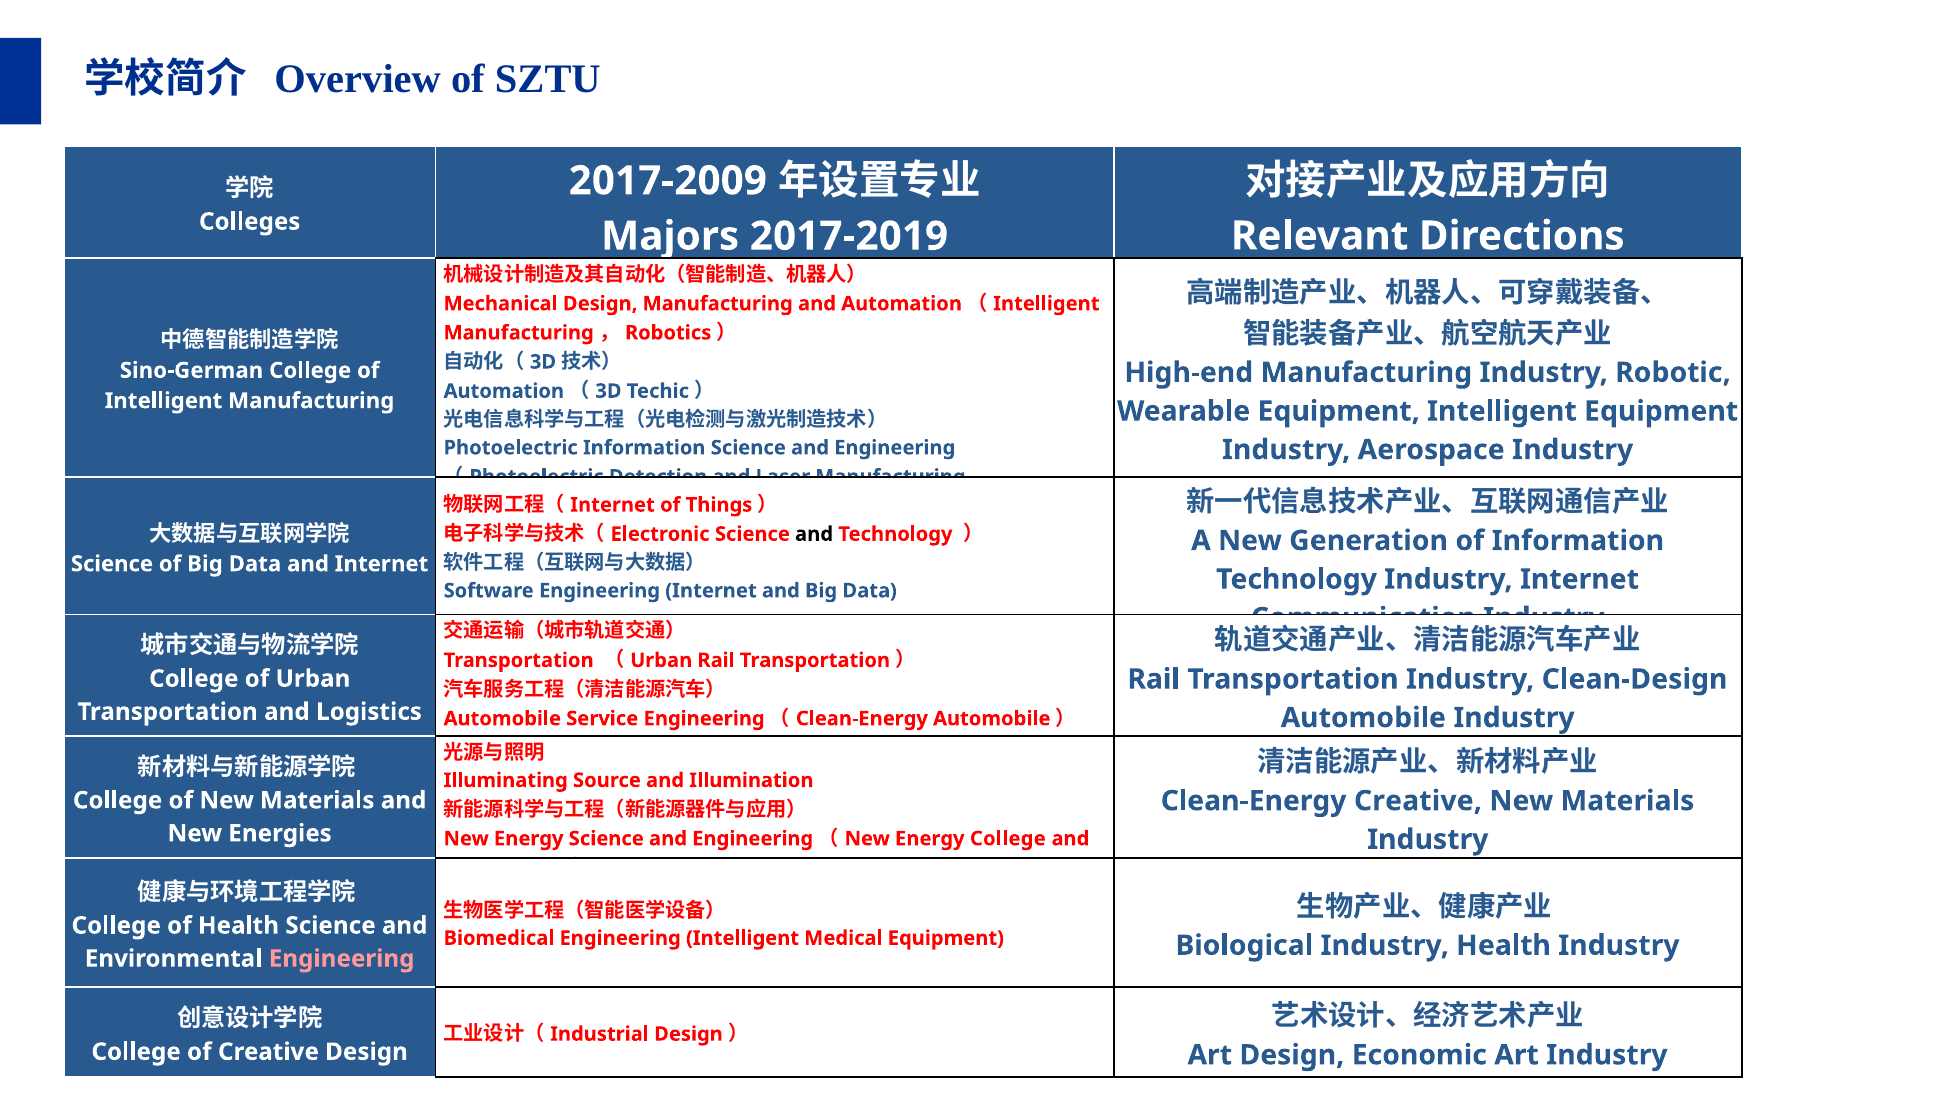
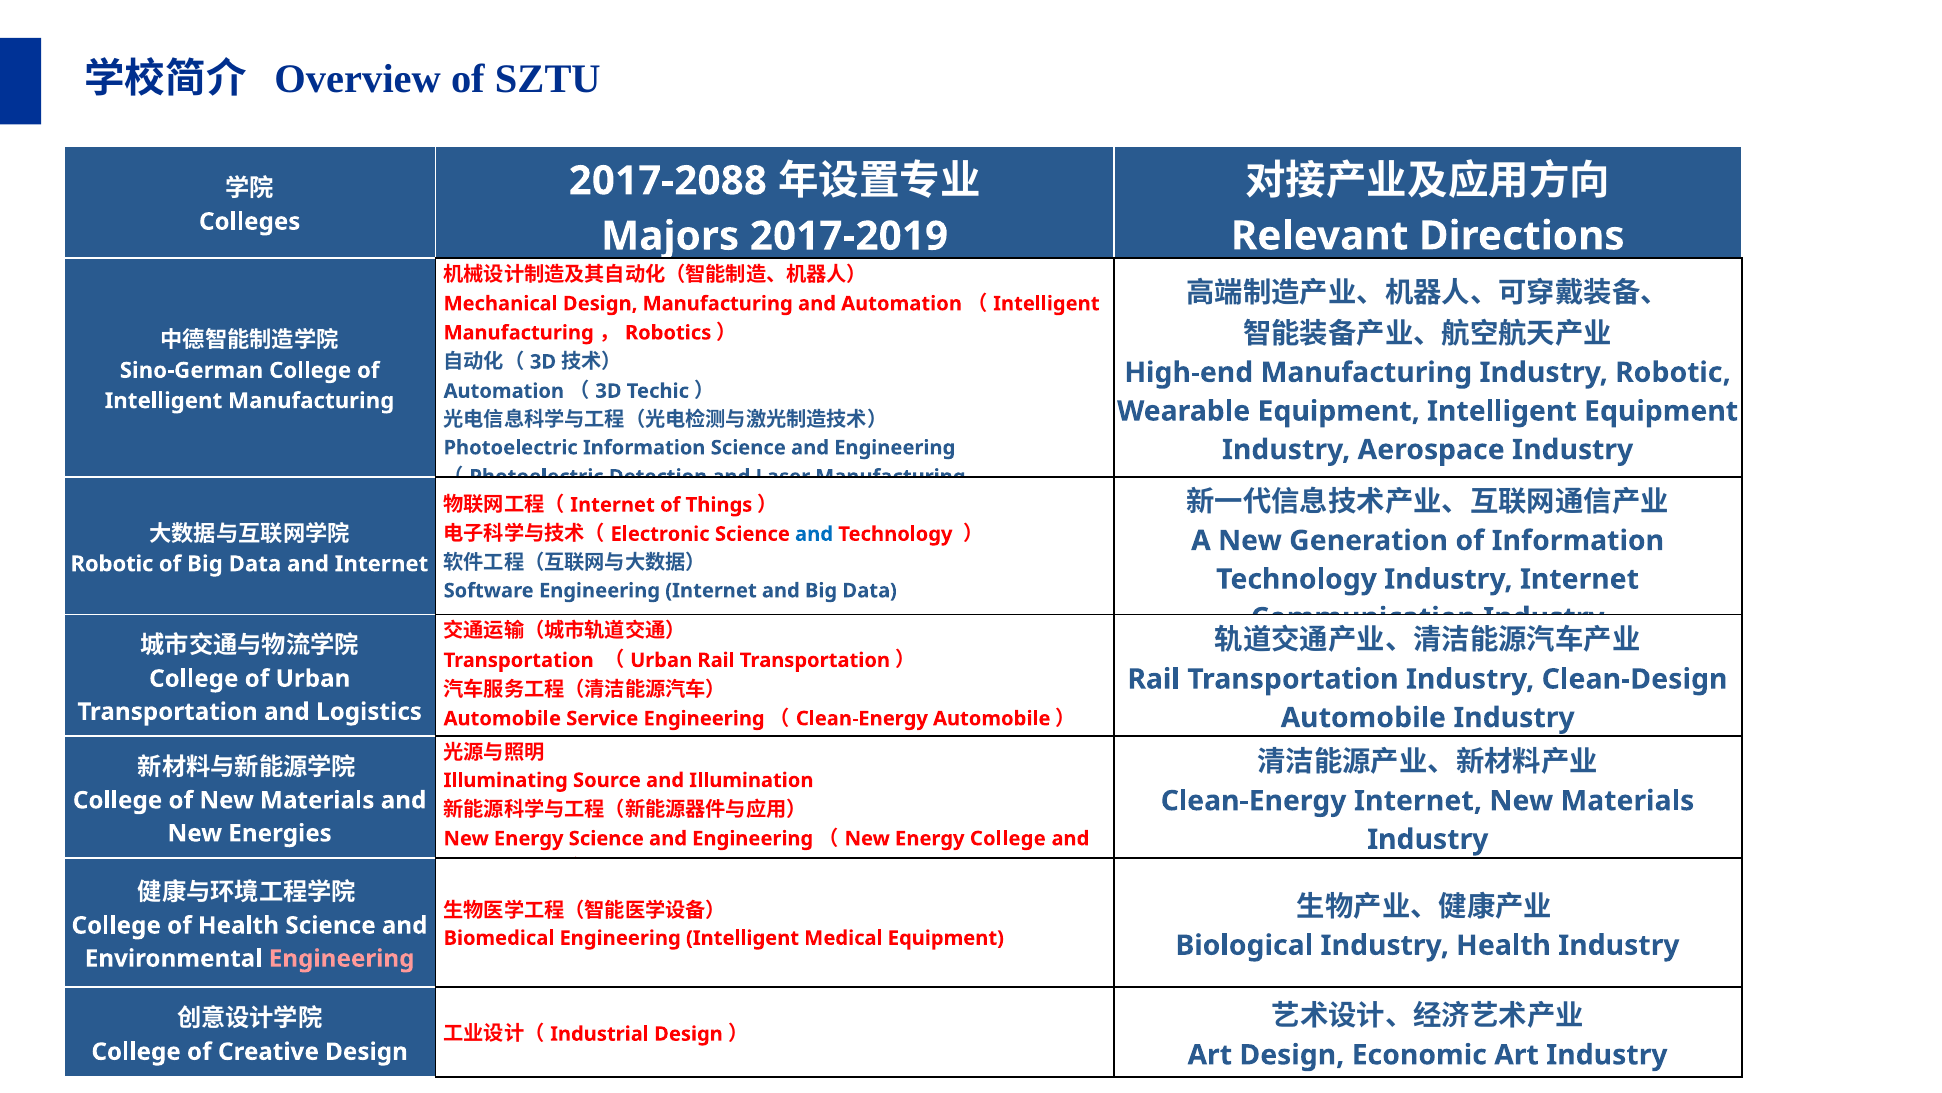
2017-2009: 2017-2009 -> 2017-2088
and at (814, 534) colour: black -> blue
Science at (112, 564): Science -> Robotic
Clean-Energy Creative: Creative -> Internet
